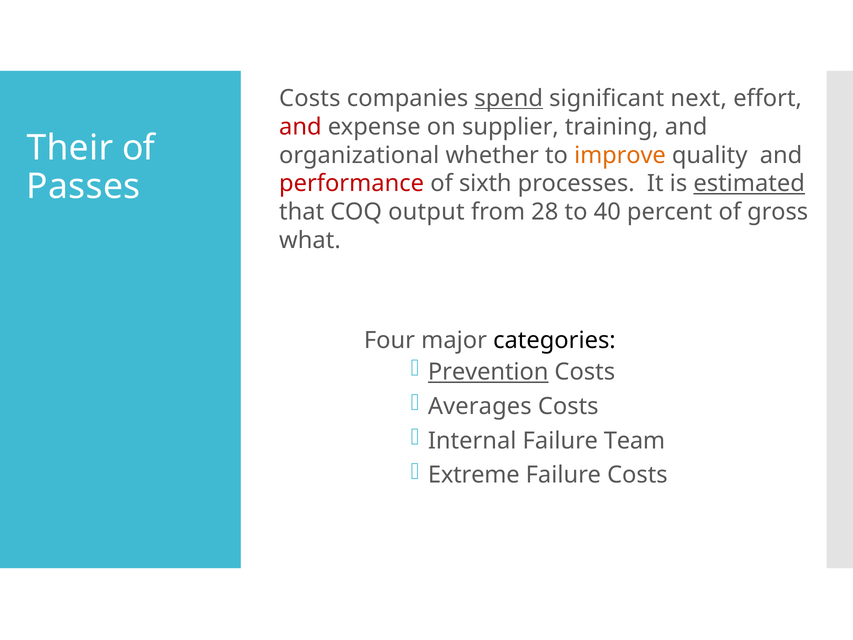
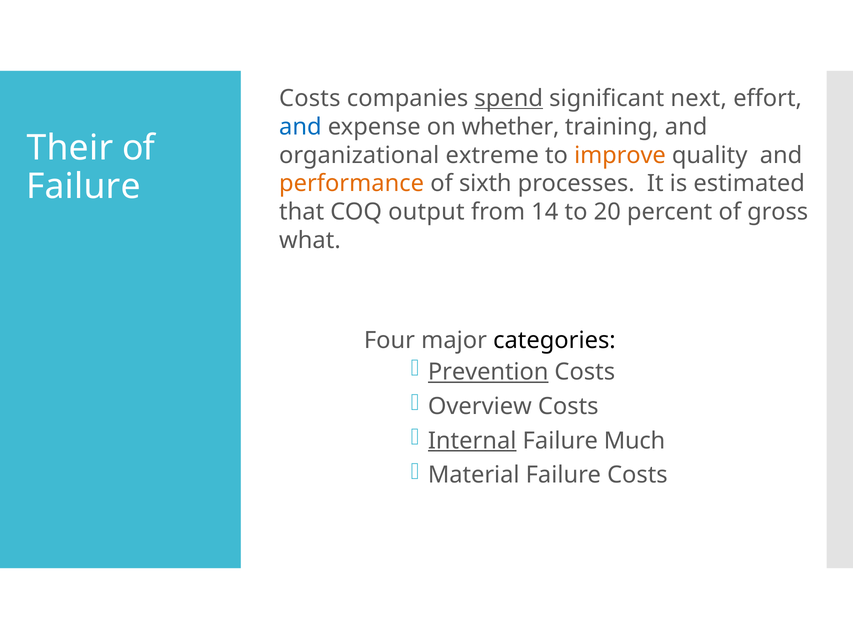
and at (300, 127) colour: red -> blue
supplier: supplier -> whether
whether: whether -> extreme
Passes at (83, 187): Passes -> Failure
performance colour: red -> orange
estimated underline: present -> none
28: 28 -> 14
40: 40 -> 20
Averages: Averages -> Overview
Internal underline: none -> present
Team: Team -> Much
Extreme: Extreme -> Material
